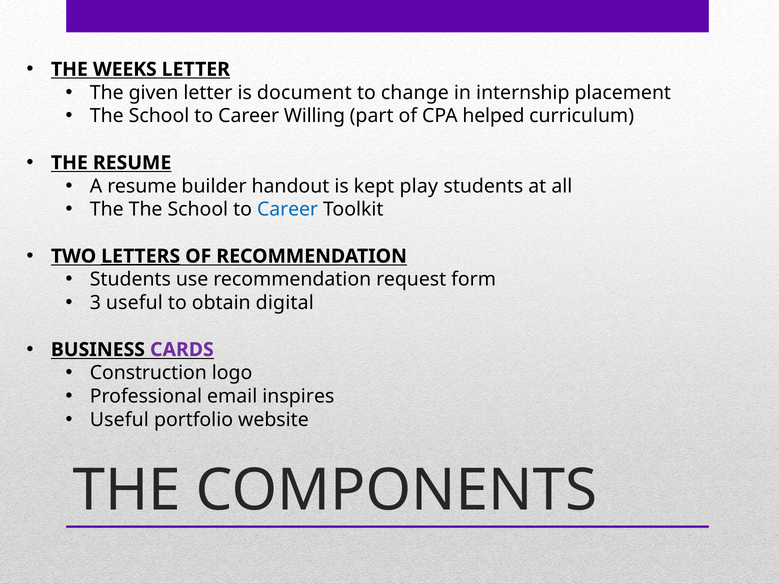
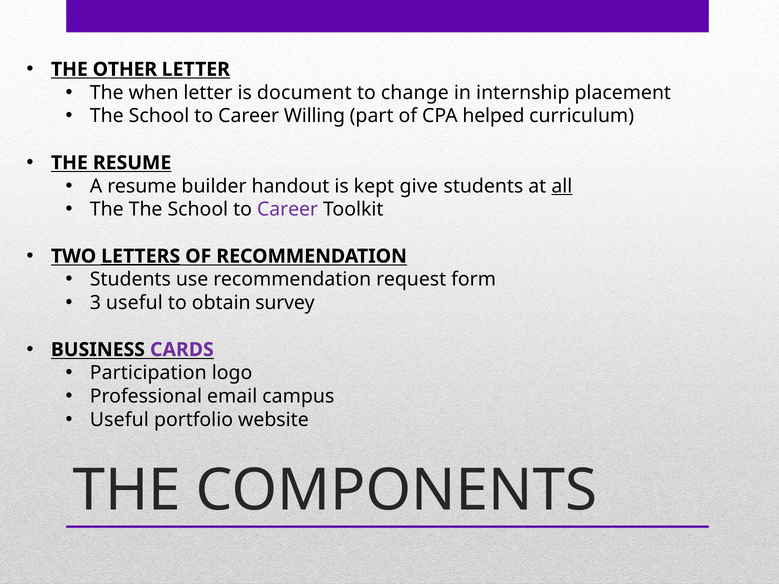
WEEKS: WEEKS -> OTHER
given: given -> when
play: play -> give
all underline: none -> present
Career at (288, 210) colour: blue -> purple
digital: digital -> survey
Construction: Construction -> Participation
inspires: inspires -> campus
